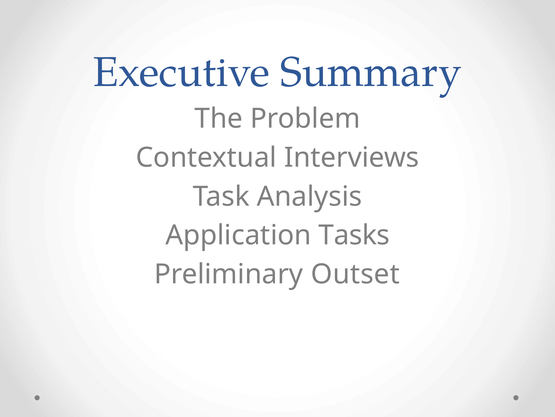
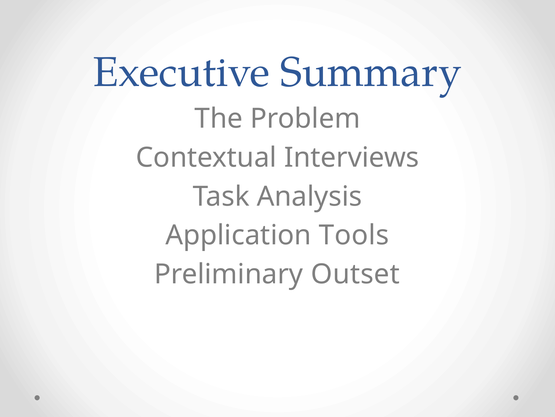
Tasks: Tasks -> Tools
